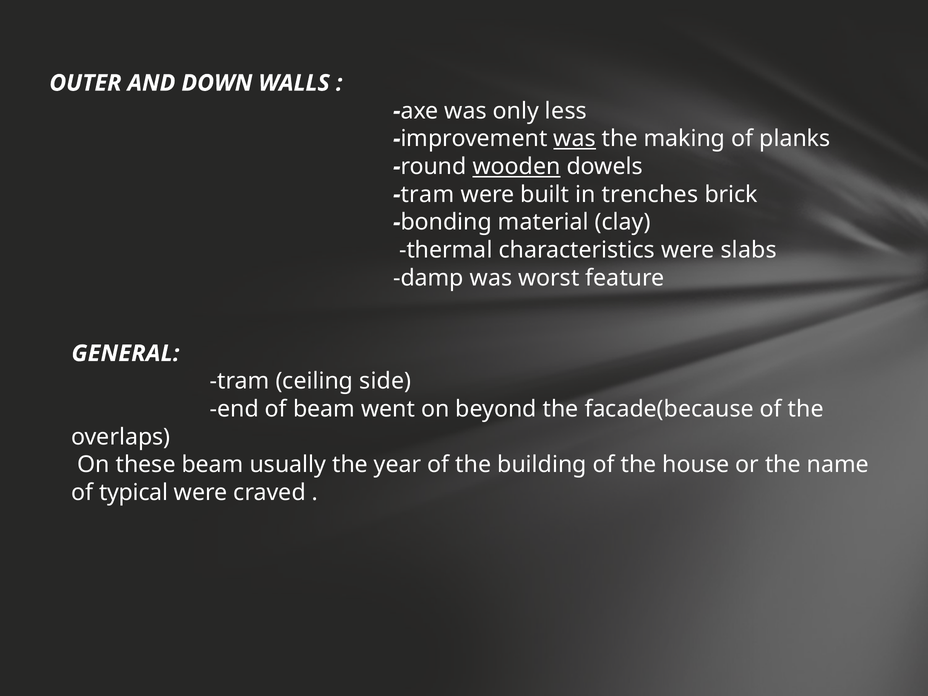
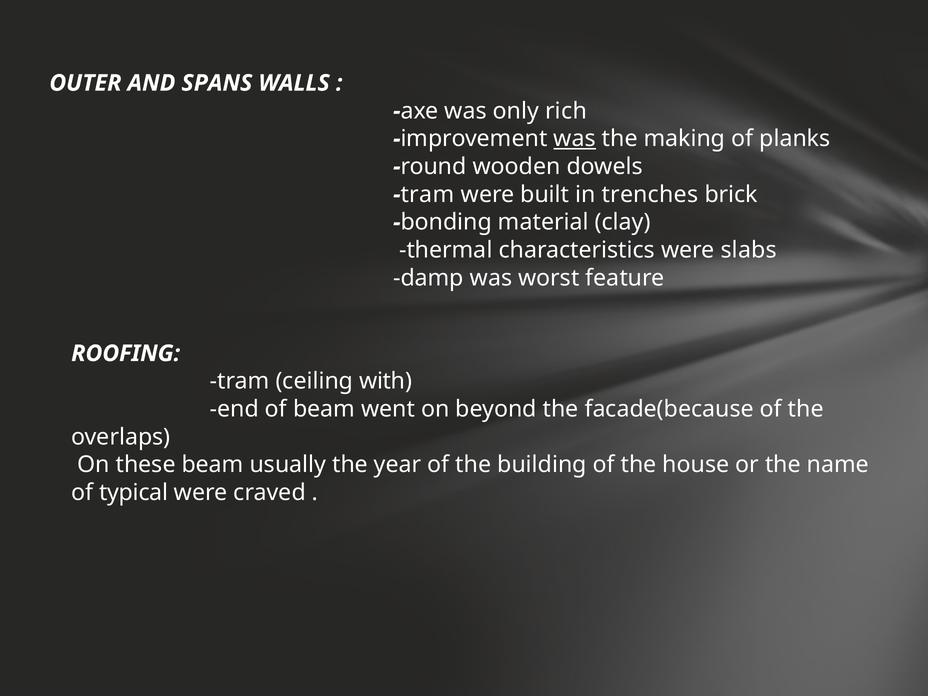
DOWN: DOWN -> SPANS
less: less -> rich
wooden underline: present -> none
GENERAL: GENERAL -> ROOFING
side: side -> with
